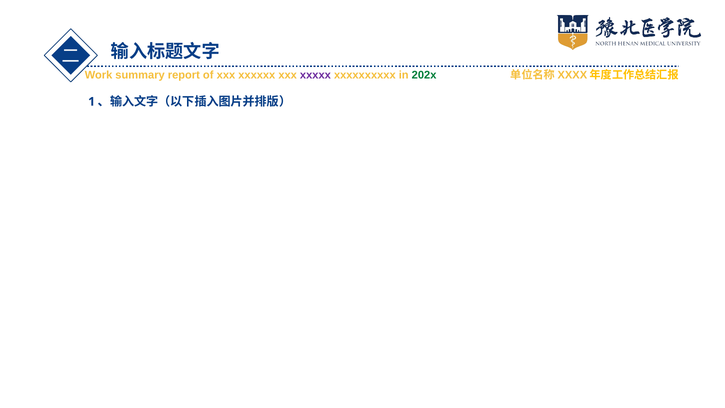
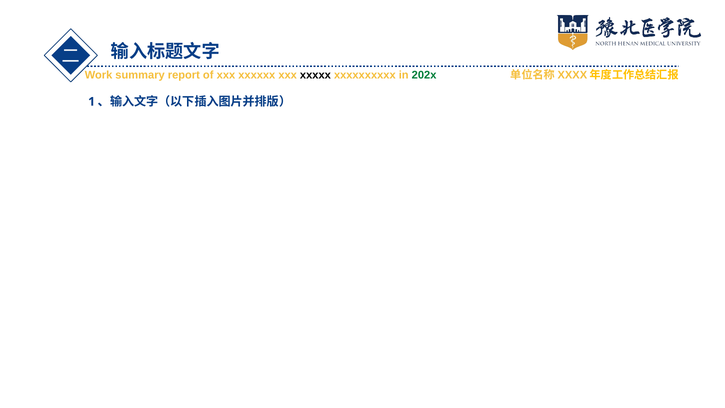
xxxxx colour: purple -> black
